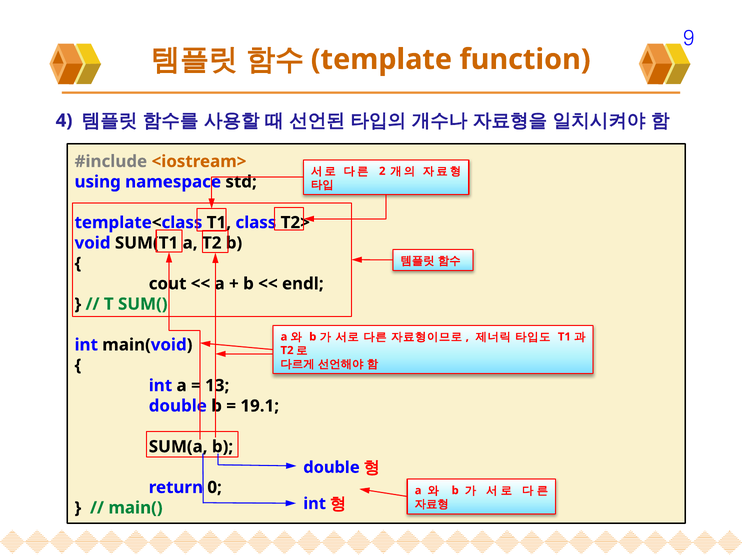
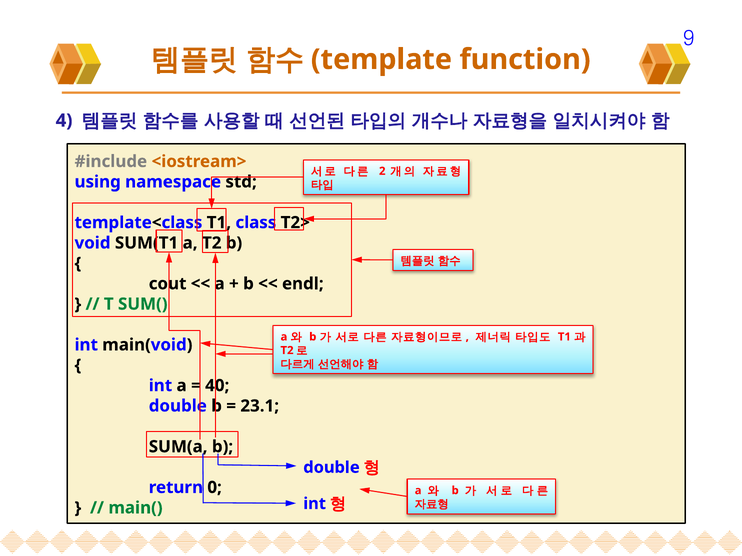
13: 13 -> 40
19.1: 19.1 -> 23.1
